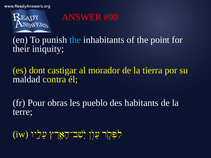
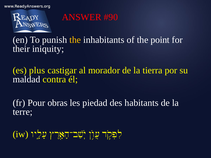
the at (75, 40) colour: light blue -> yellow
dont: dont -> plus
pueblo: pueblo -> piedad
